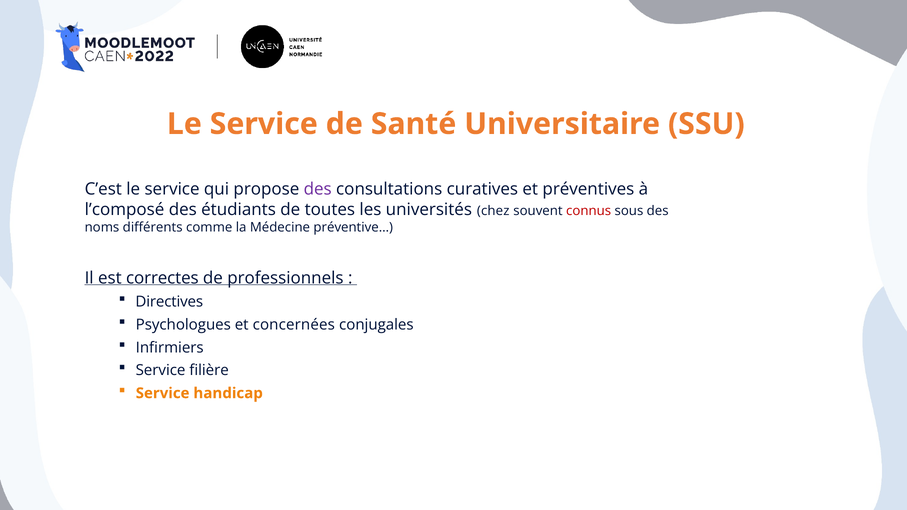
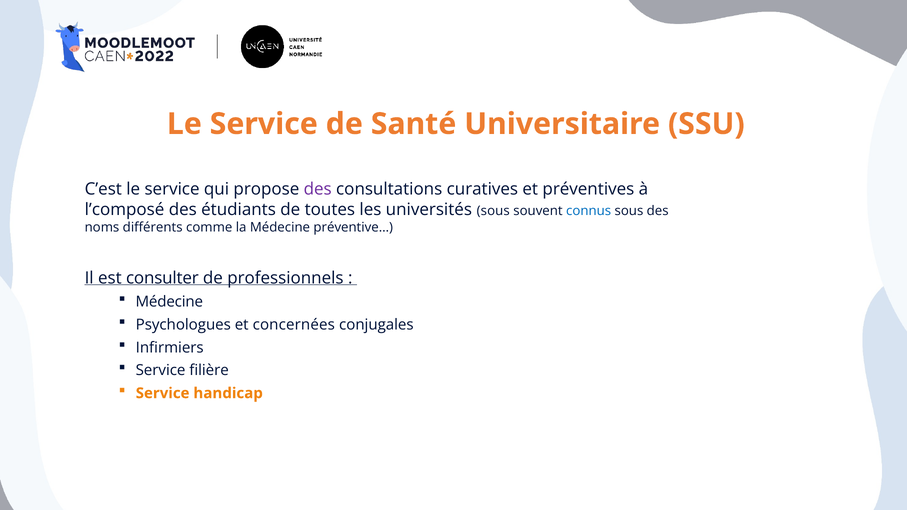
universités chez: chez -> sous
connus colour: red -> blue
correctes: correctes -> consulter
Directives at (169, 302): Directives -> Médecine
